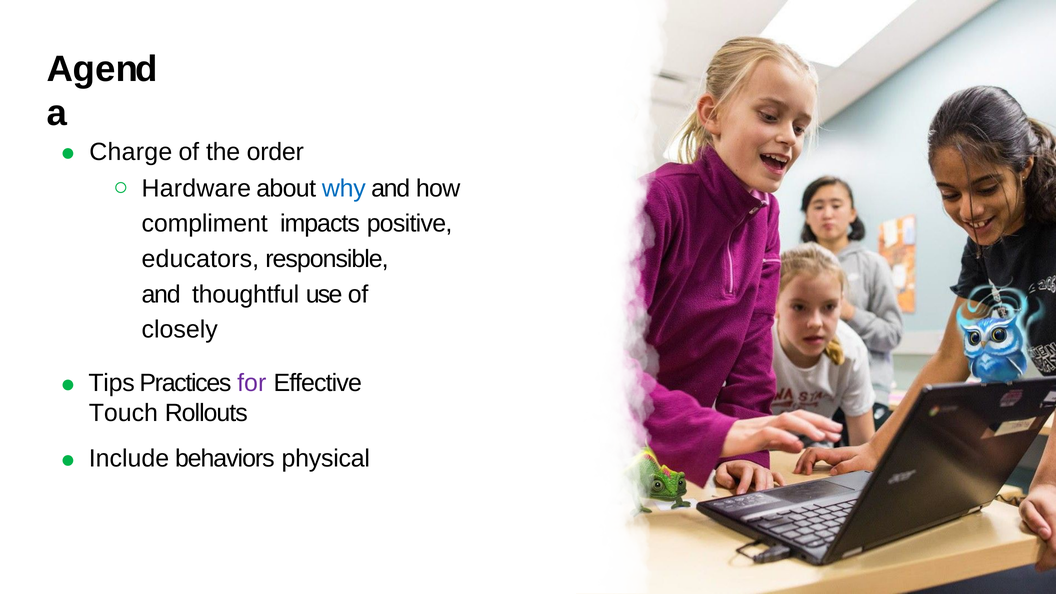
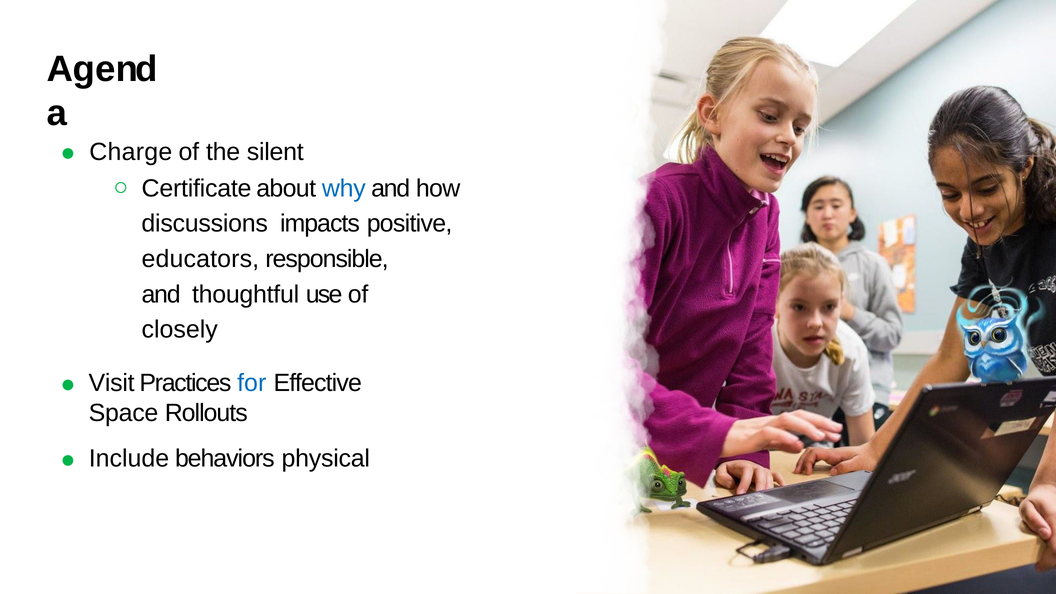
order: order -> silent
Hardware: Hardware -> Certificate
compliment: compliment -> discussions
Tips: Tips -> Visit
for colour: purple -> blue
Touch: Touch -> Space
